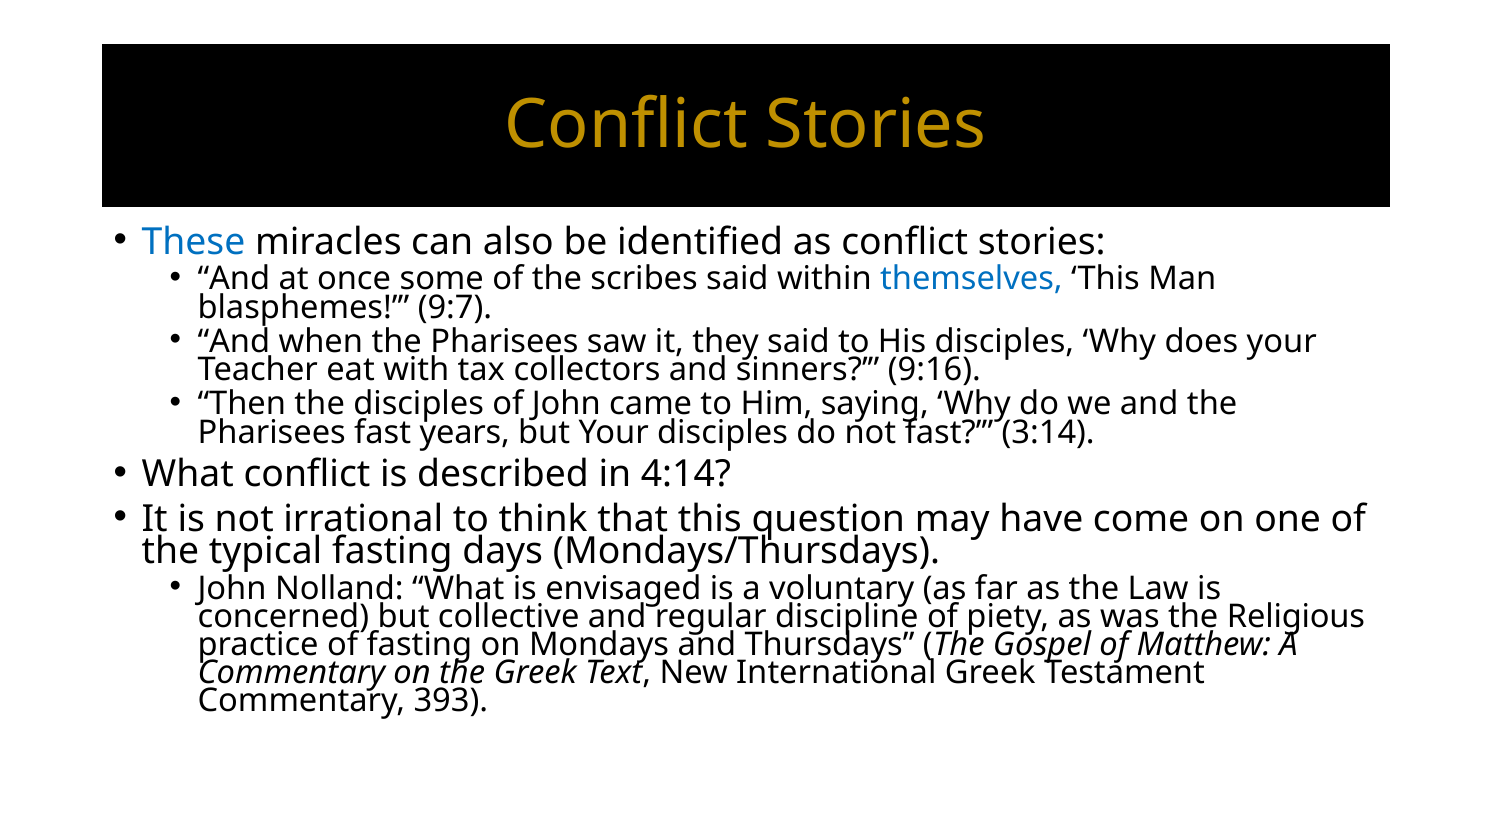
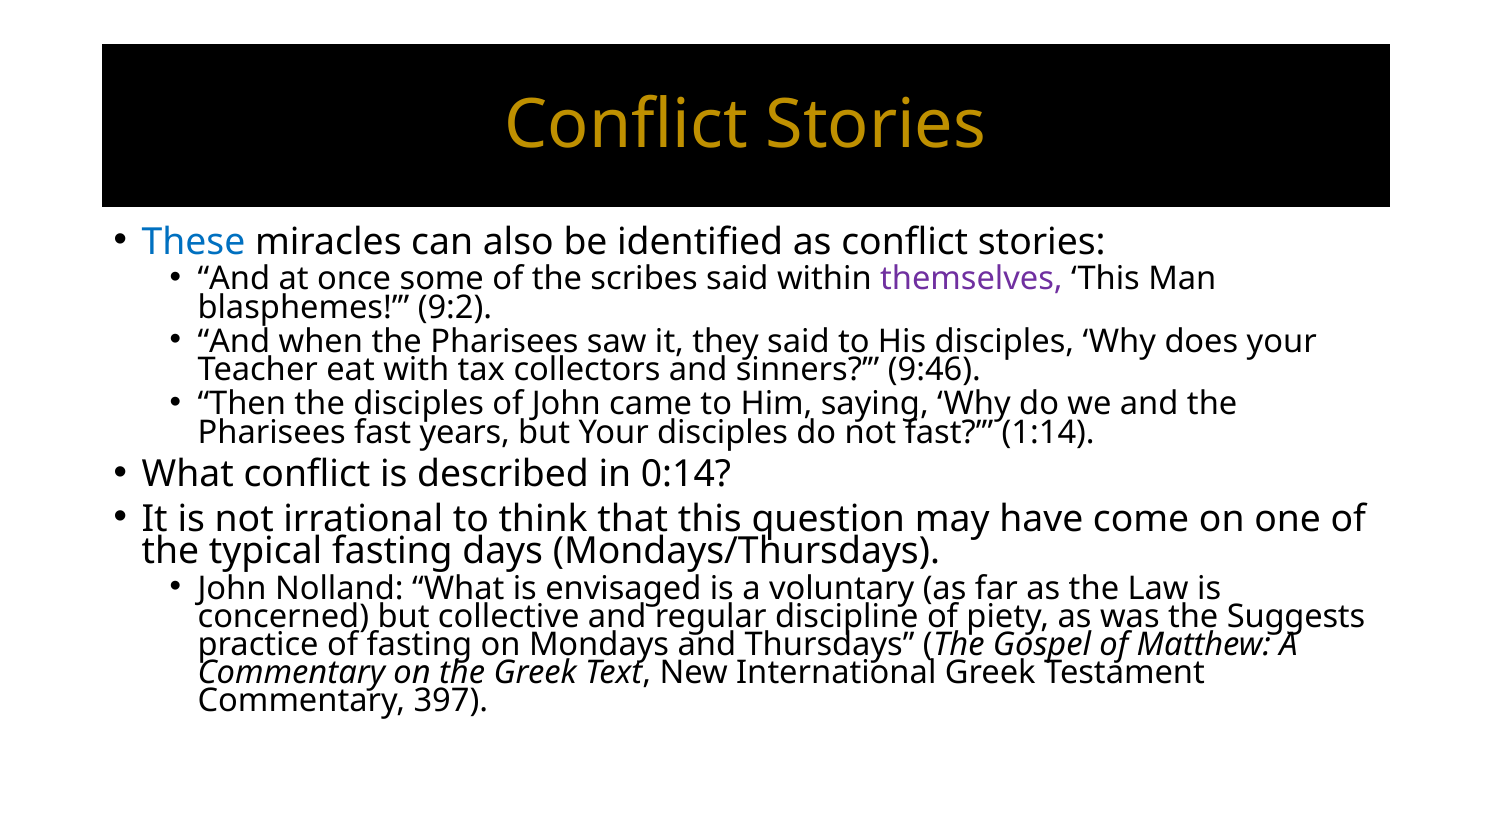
themselves colour: blue -> purple
9:7: 9:7 -> 9:2
9:16: 9:16 -> 9:46
3:14: 3:14 -> 1:14
4:14: 4:14 -> 0:14
Religious: Religious -> Suggests
393: 393 -> 397
